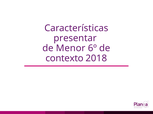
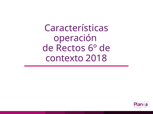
presentar: presentar -> operación
Menor: Menor -> Rectos
